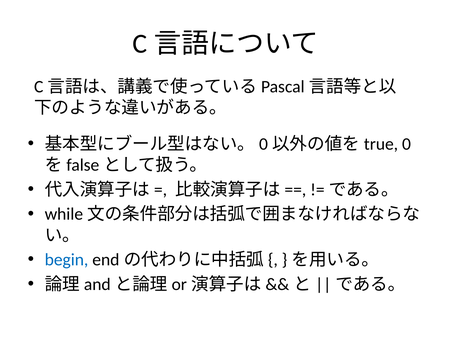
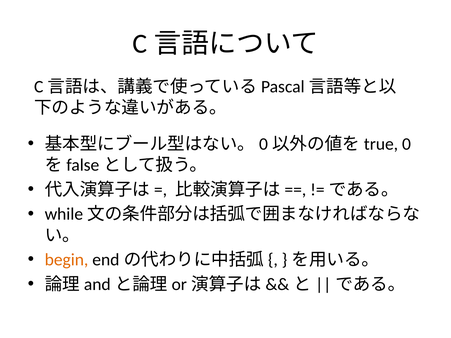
begin colour: blue -> orange
